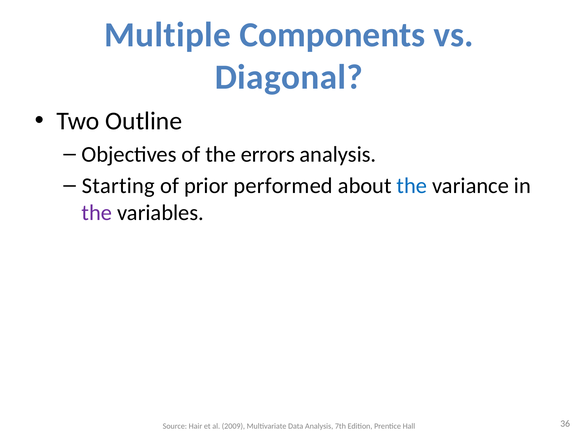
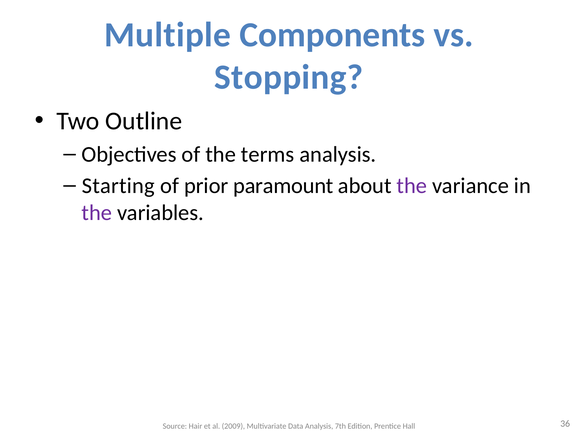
Diagonal: Diagonal -> Stopping
errors: errors -> terms
performed: performed -> paramount
the at (412, 186) colour: blue -> purple
